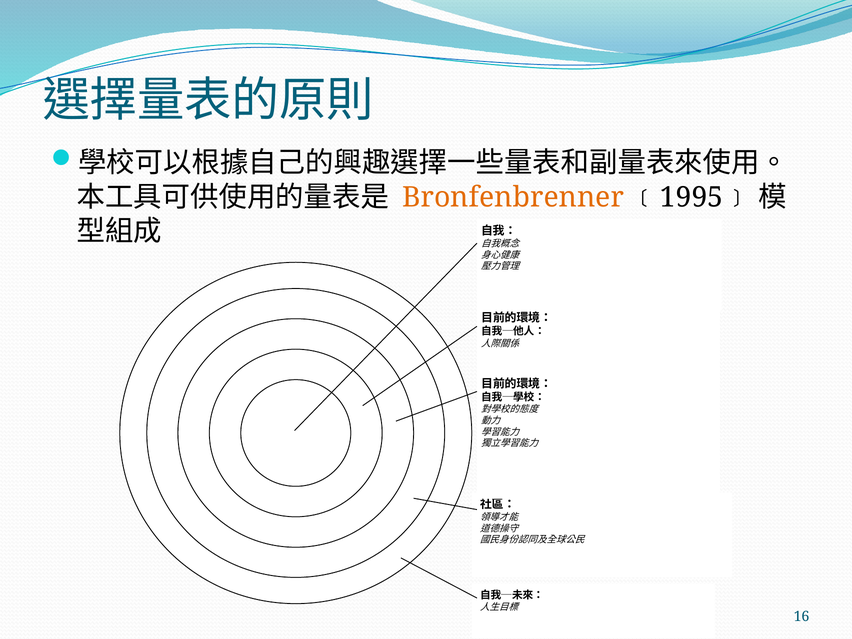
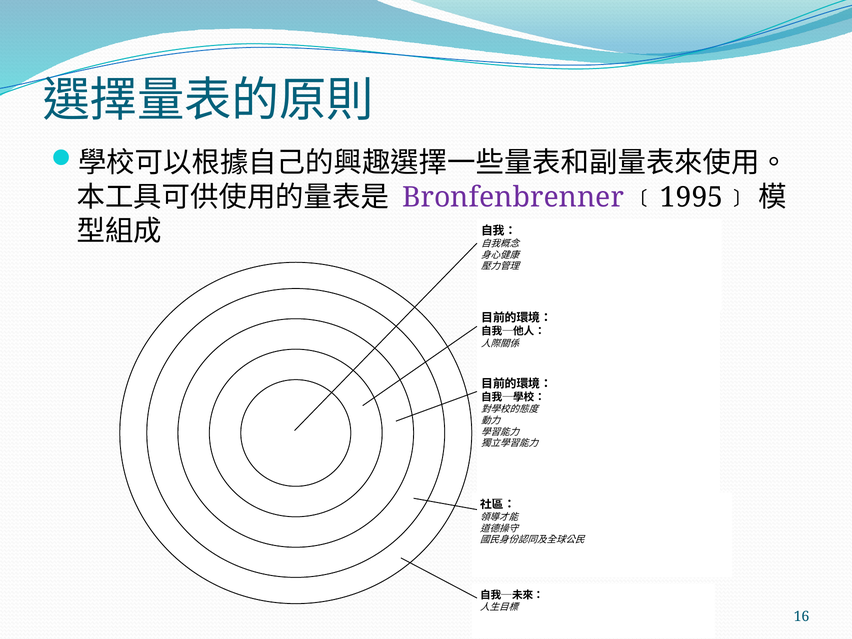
Bronfenbrenner colour: orange -> purple
